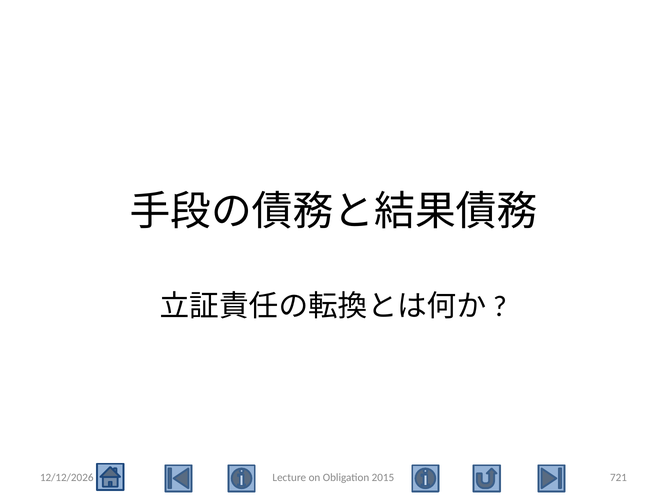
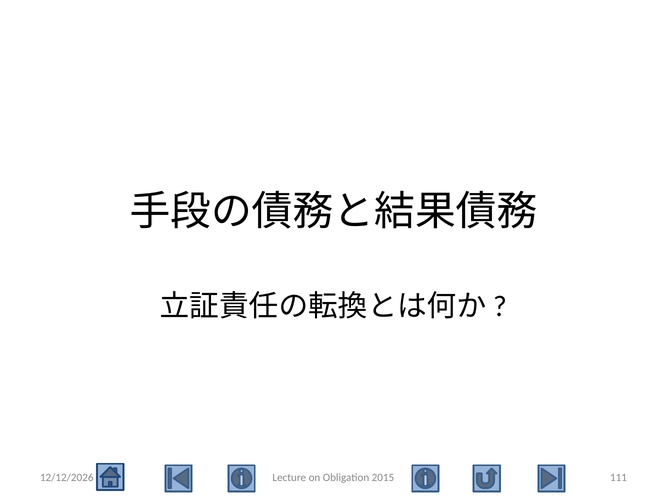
721: 721 -> 111
